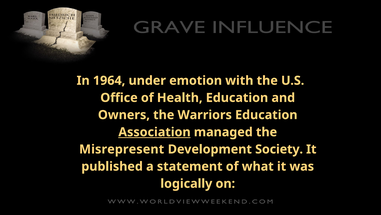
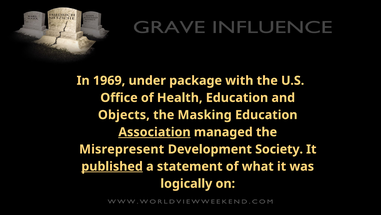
1964: 1964 -> 1969
emotion: emotion -> package
Owners: Owners -> Objects
Warriors: Warriors -> Masking
published underline: none -> present
